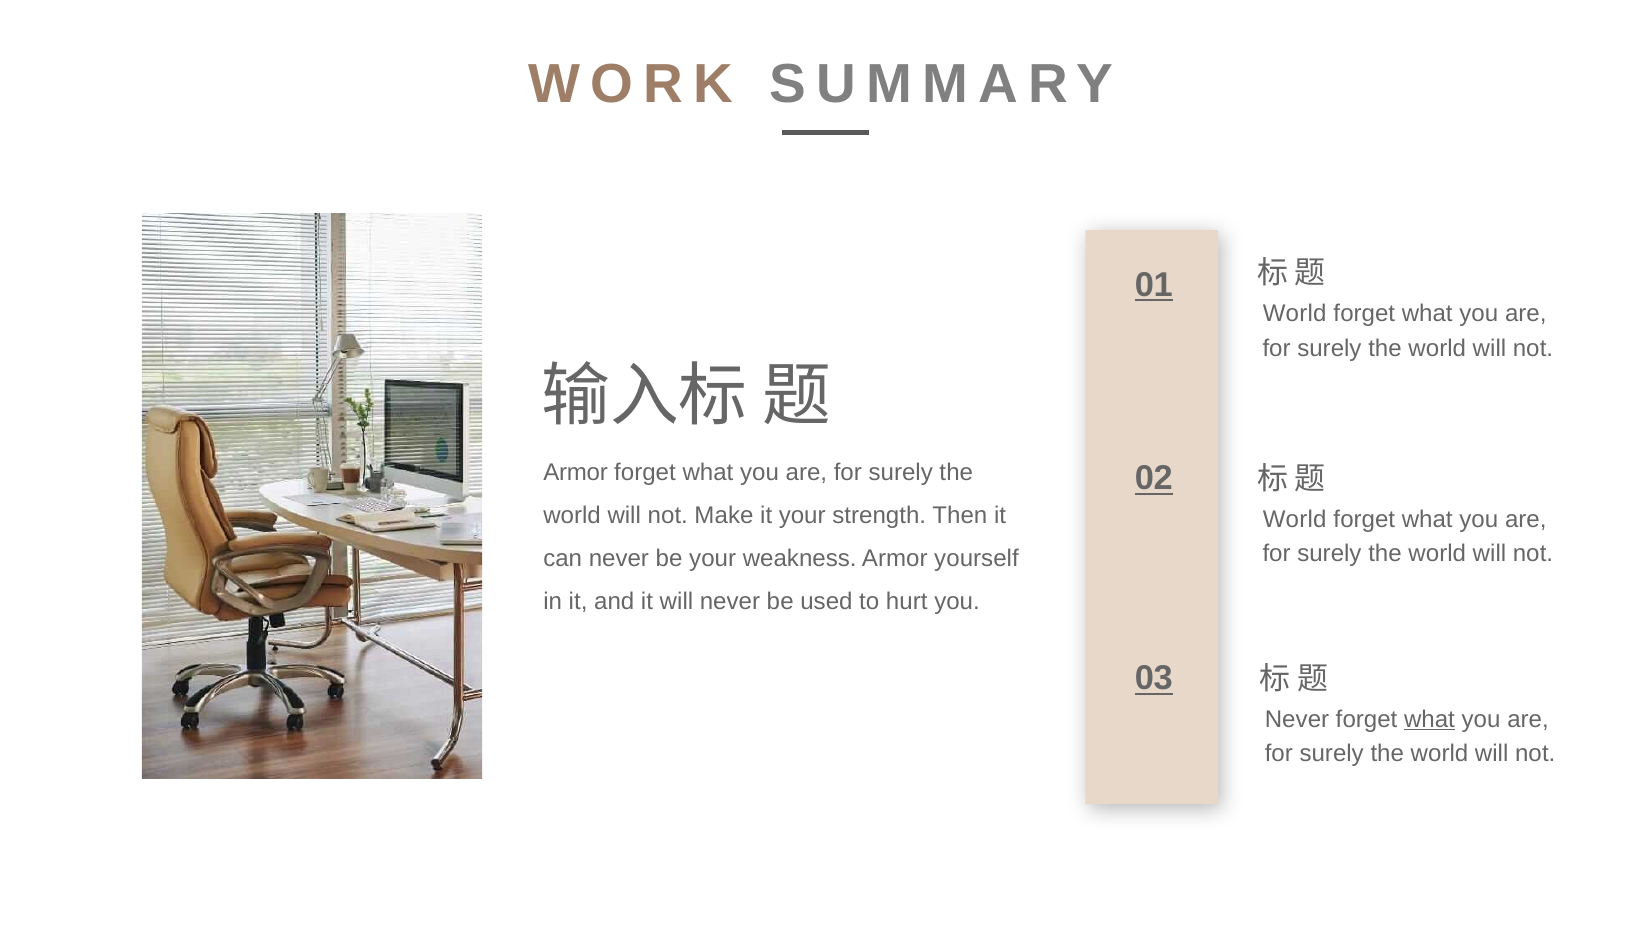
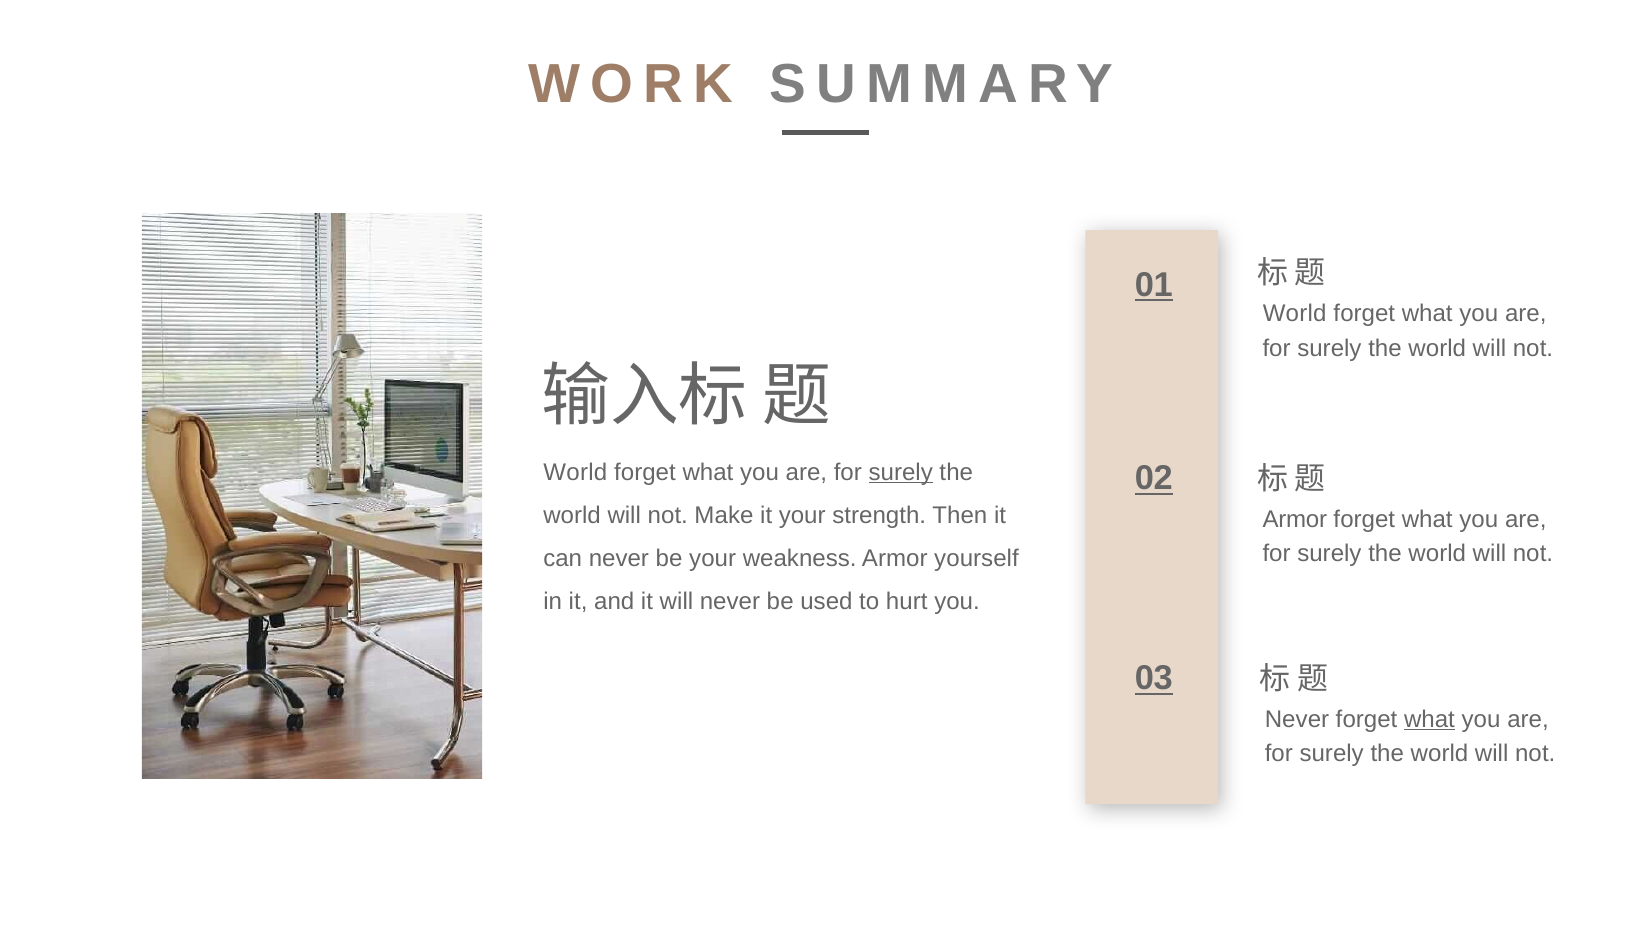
Armor at (576, 472): Armor -> World
surely at (901, 472) underline: none -> present
World at (1295, 519): World -> Armor
